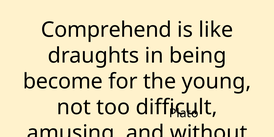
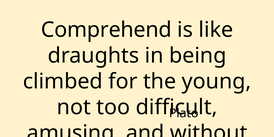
become: become -> climbed
